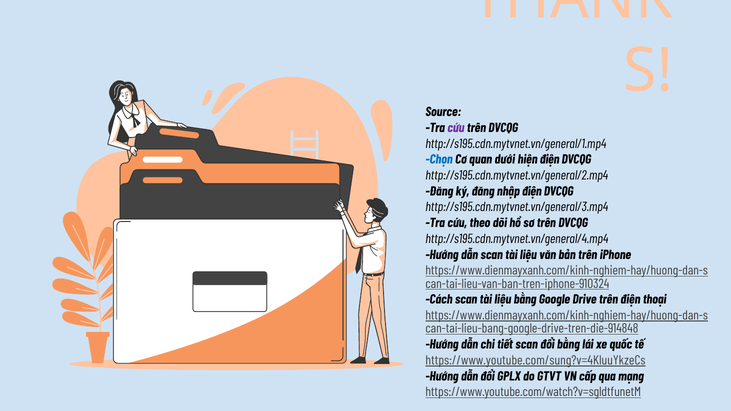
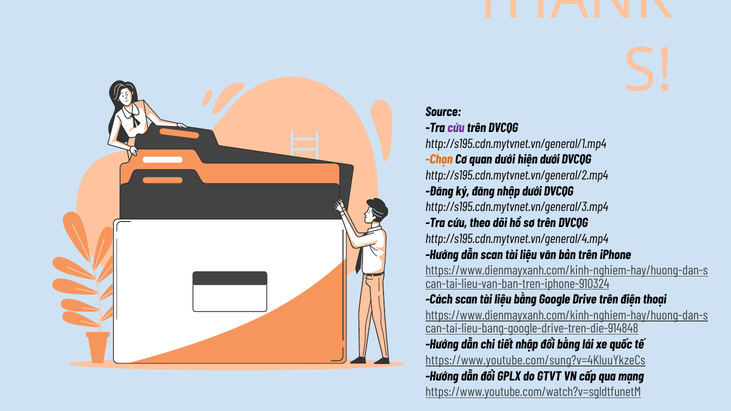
Chọn colour: blue -> orange
hiện điện: điện -> dưới
nhập điện: điện -> dưới
tiết scan: scan -> nhập
